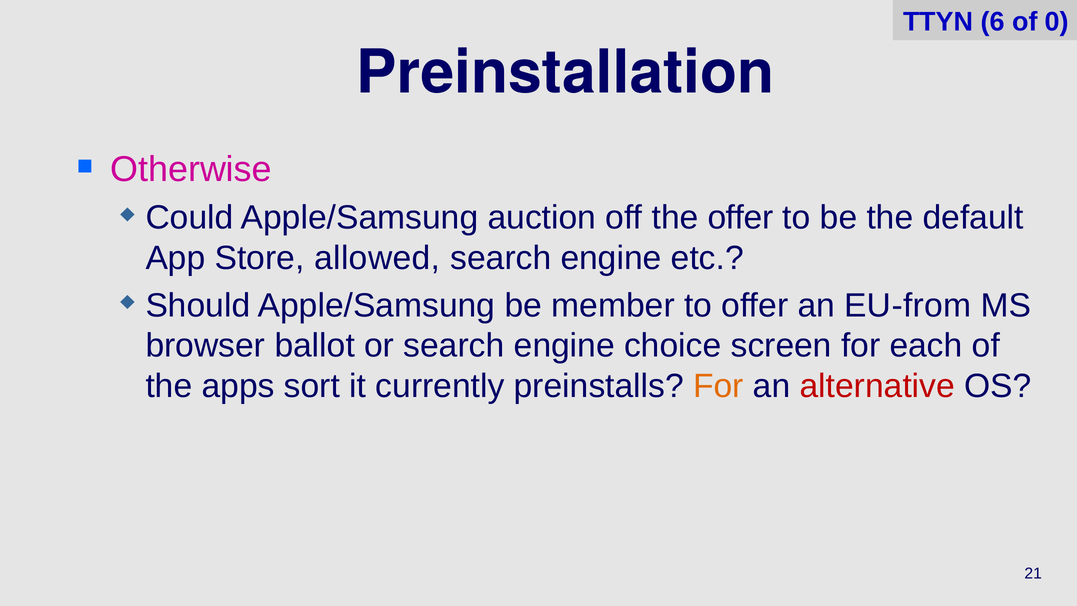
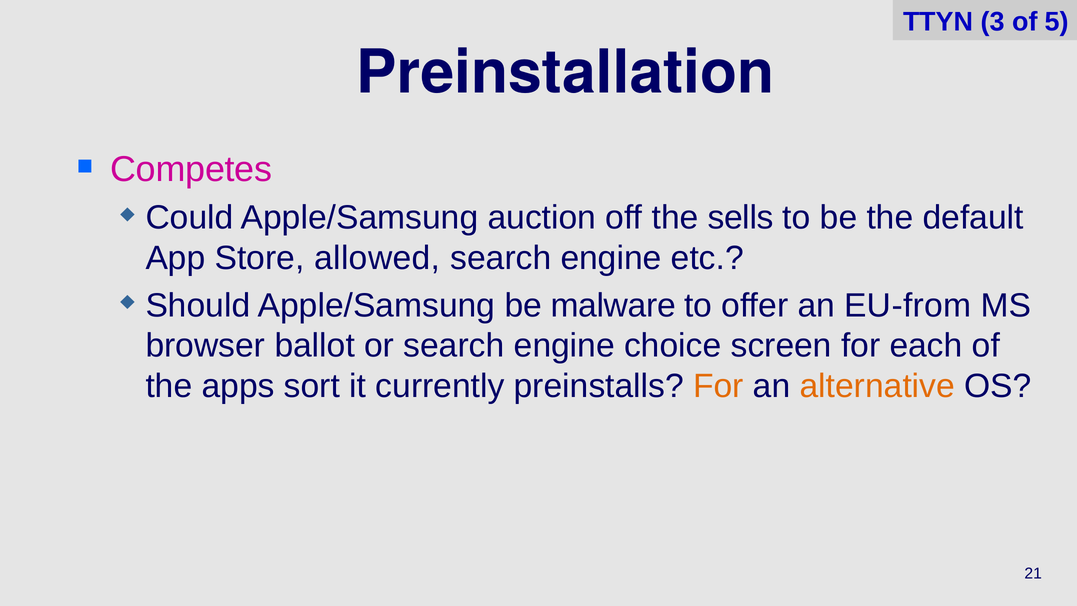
6: 6 -> 3
0: 0 -> 5
Otherwise: Otherwise -> Competes
the offer: offer -> sells
member: member -> malware
alternative colour: red -> orange
